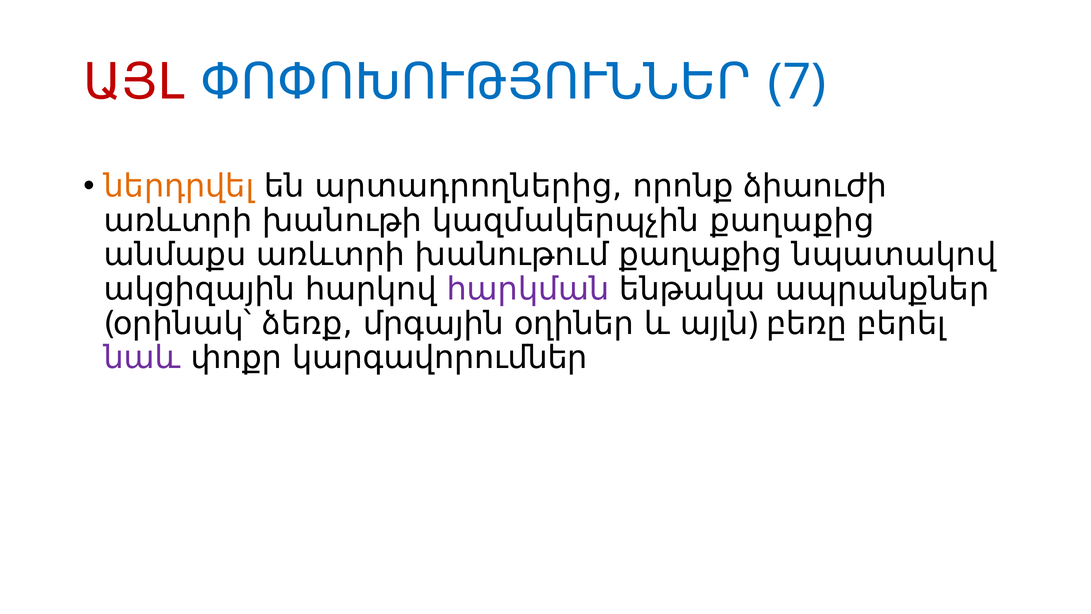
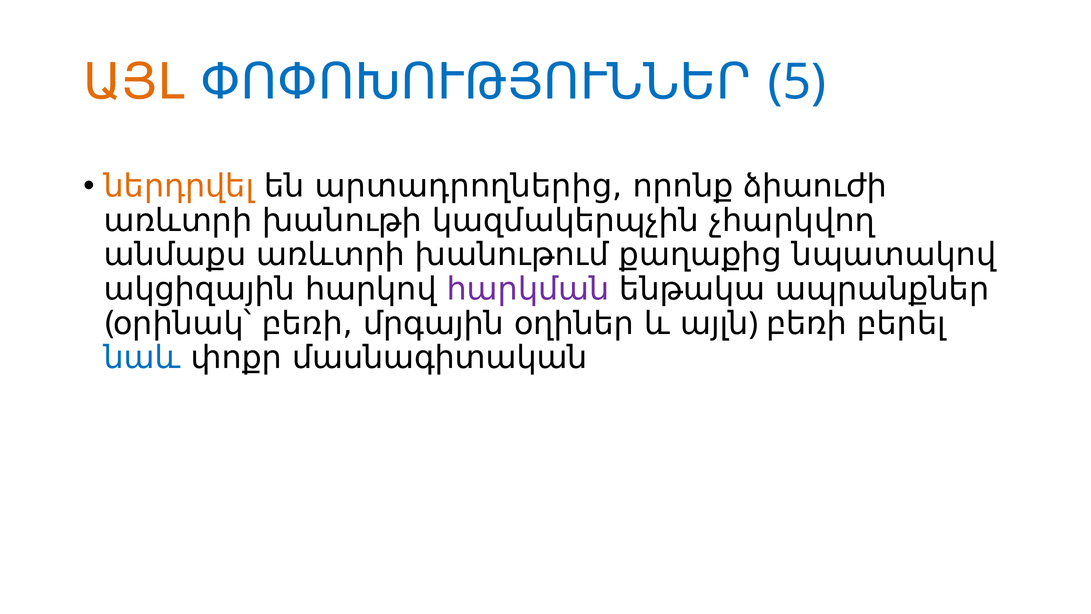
ԱՅԼ colour: red -> orange
7: 7 -> 5
կազմակերպչին քաղաքից: քաղաքից -> չհարկվող
օրինակ՝ ձեռք: ձեռք -> բեռի
բեռը at (807, 323): բեռը -> բեռի
նաև colour: purple -> blue
կարգավորումներ: կարգավորումներ -> մասնագիտական
